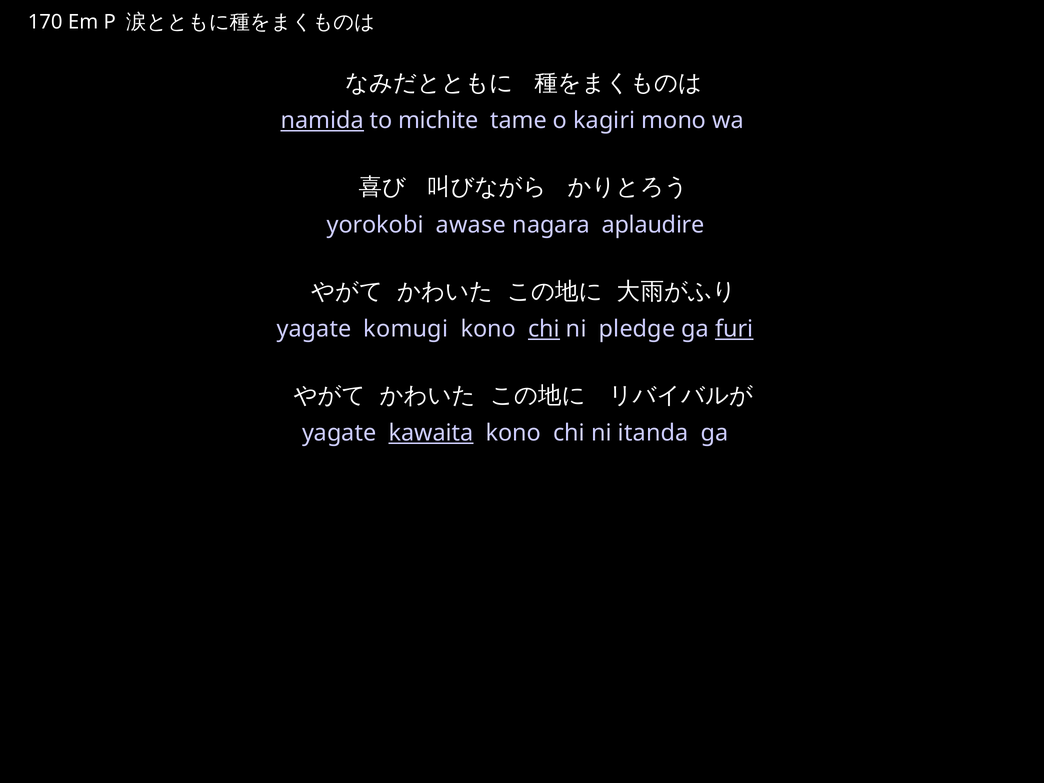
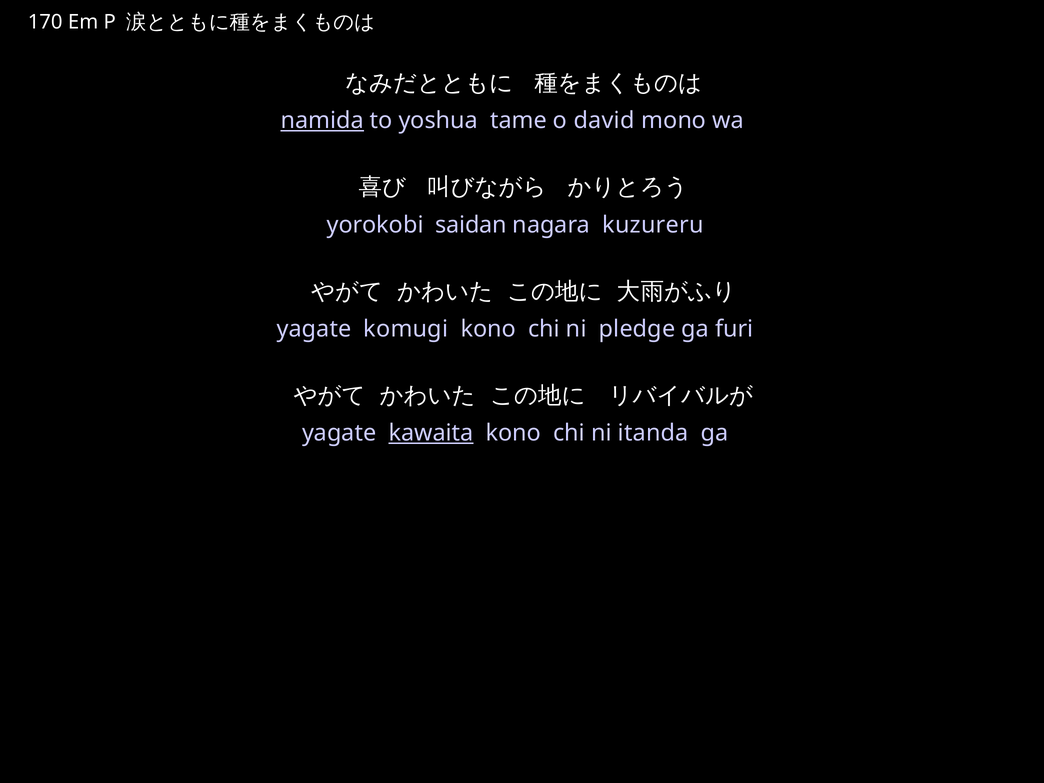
michite: michite -> yoshua
kagiri: kagiri -> david
awase: awase -> saidan
aplaudire: aplaudire -> kuzureru
chi at (544, 329) underline: present -> none
furi underline: present -> none
